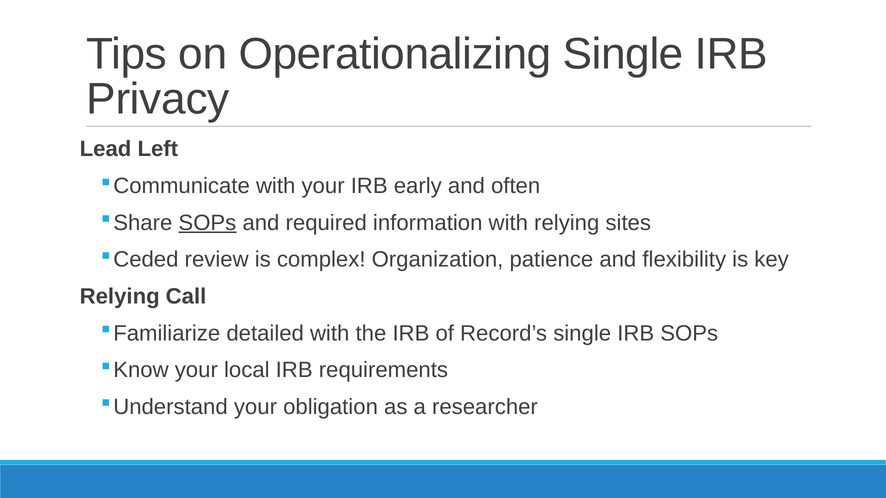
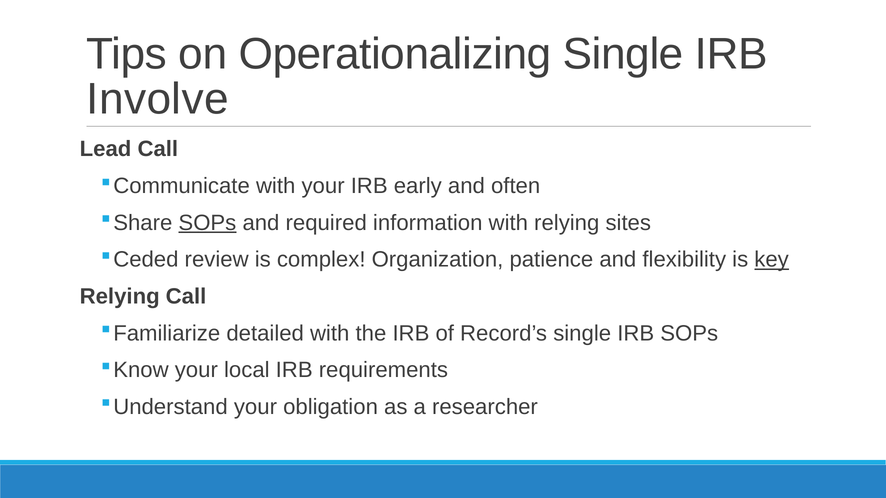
Privacy: Privacy -> Involve
Lead Left: Left -> Call
key underline: none -> present
